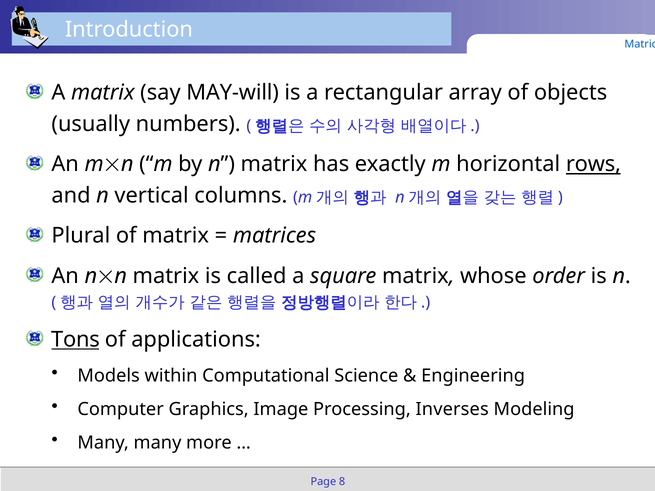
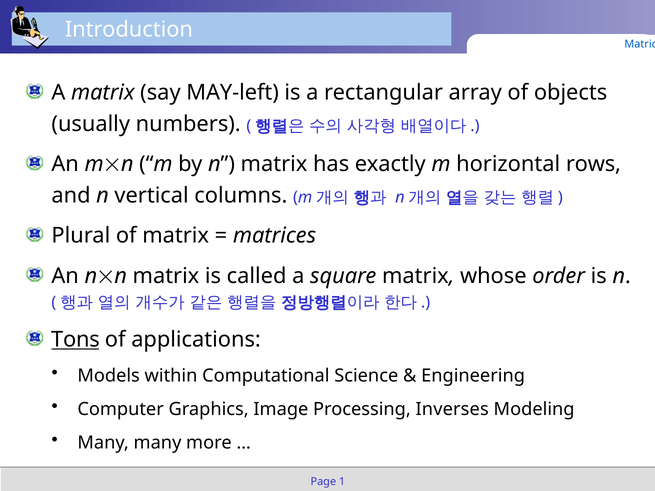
MAY-will: MAY-will -> MAY-left
rows underline: present -> none
8: 8 -> 1
